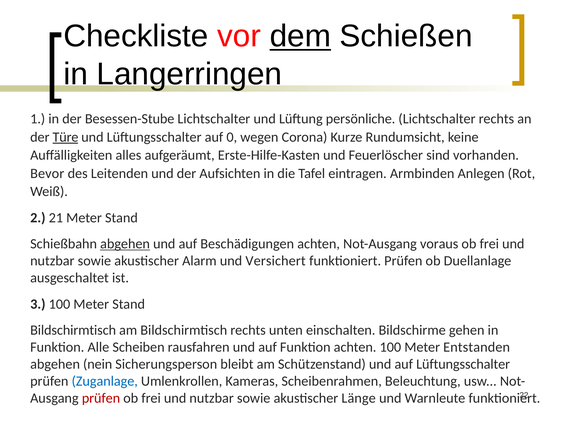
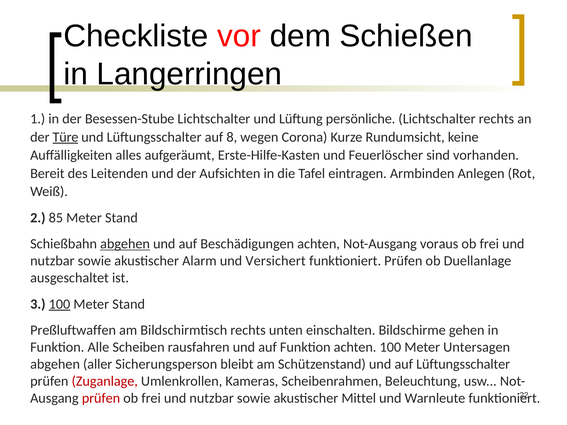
dem underline: present -> none
0: 0 -> 8
Bevor: Bevor -> Bereit
21: 21 -> 85
100 at (59, 304) underline: none -> present
Bildschirmtisch at (73, 330): Bildschirmtisch -> Preßluftwaffen
Entstanden: Entstanden -> Untersagen
nein: nein -> aller
Zuganlage colour: blue -> red
Länge: Länge -> Mittel
